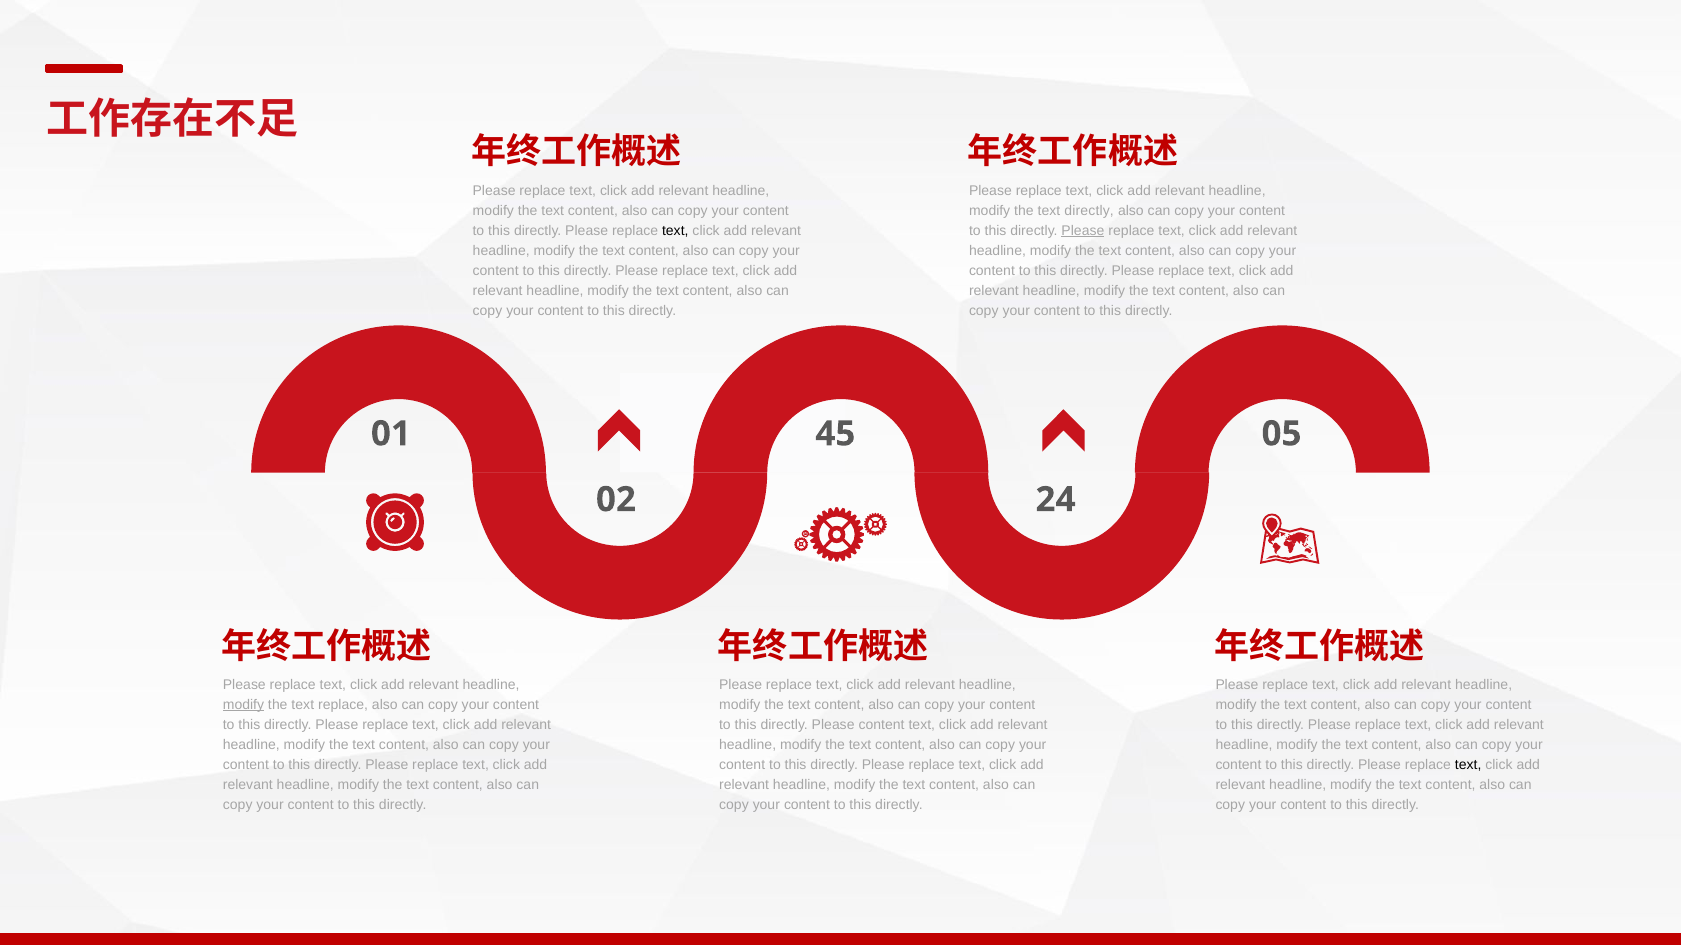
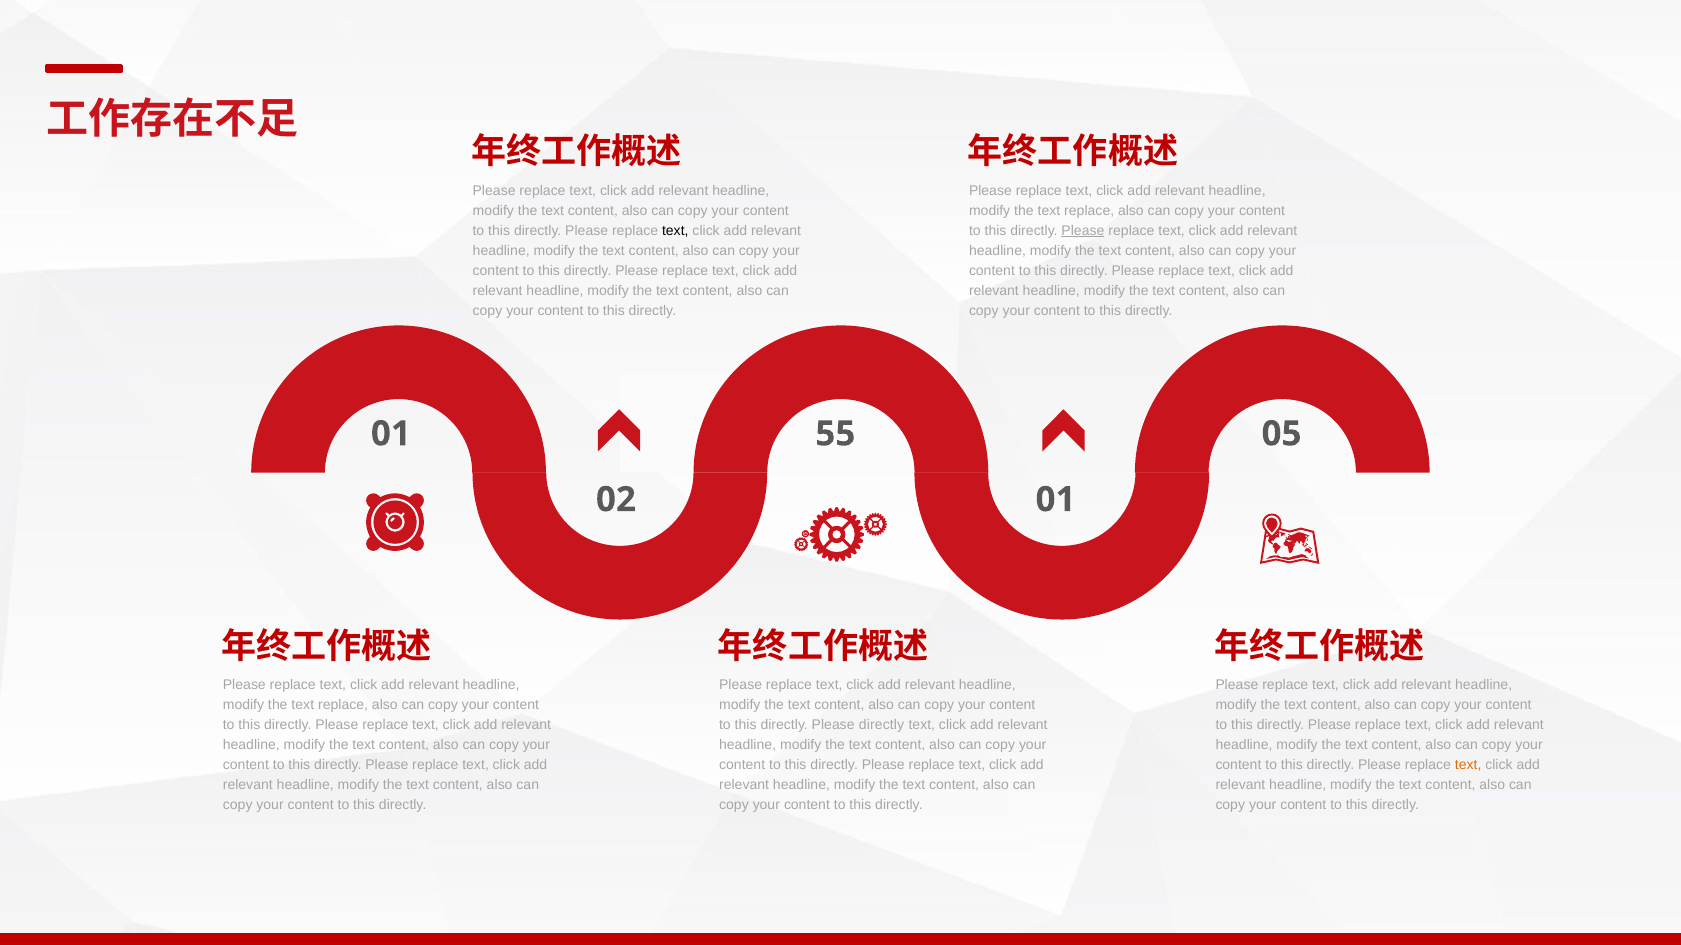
directly at (1089, 211): directly -> replace
45: 45 -> 55
02 24: 24 -> 01
modify at (244, 705) underline: present -> none
Please content: content -> directly
text at (1468, 765) colour: black -> orange
